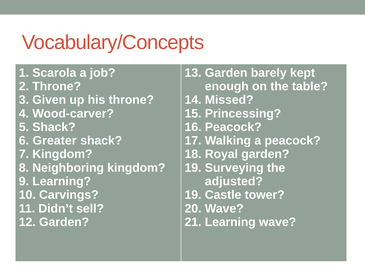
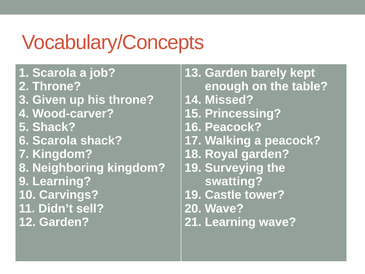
6 Greater: Greater -> Scarola
adjusted: adjusted -> swatting
